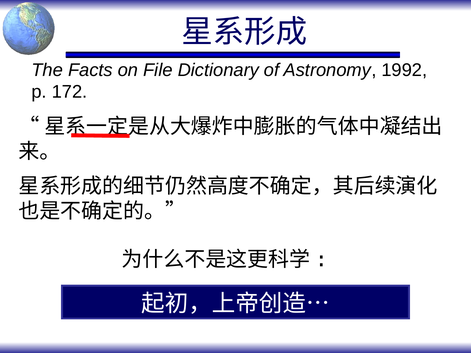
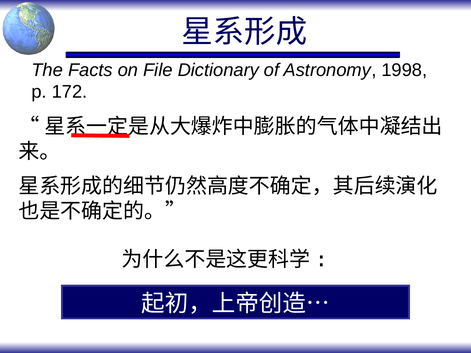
1992: 1992 -> 1998
